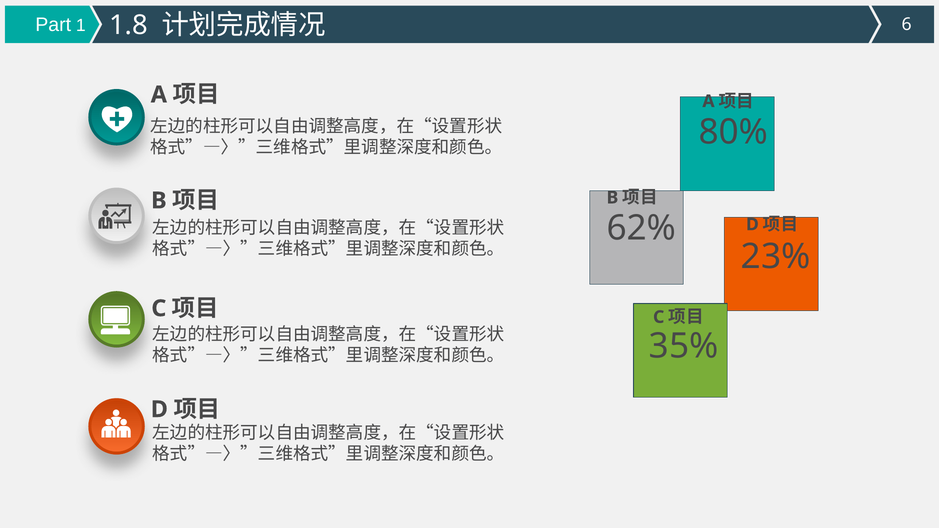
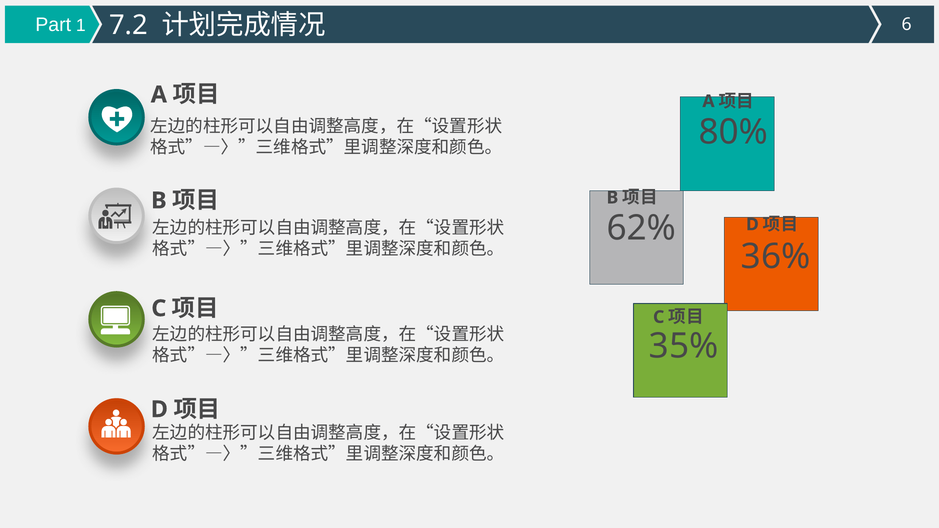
1.8: 1.8 -> 7.2
23%: 23% -> 36%
